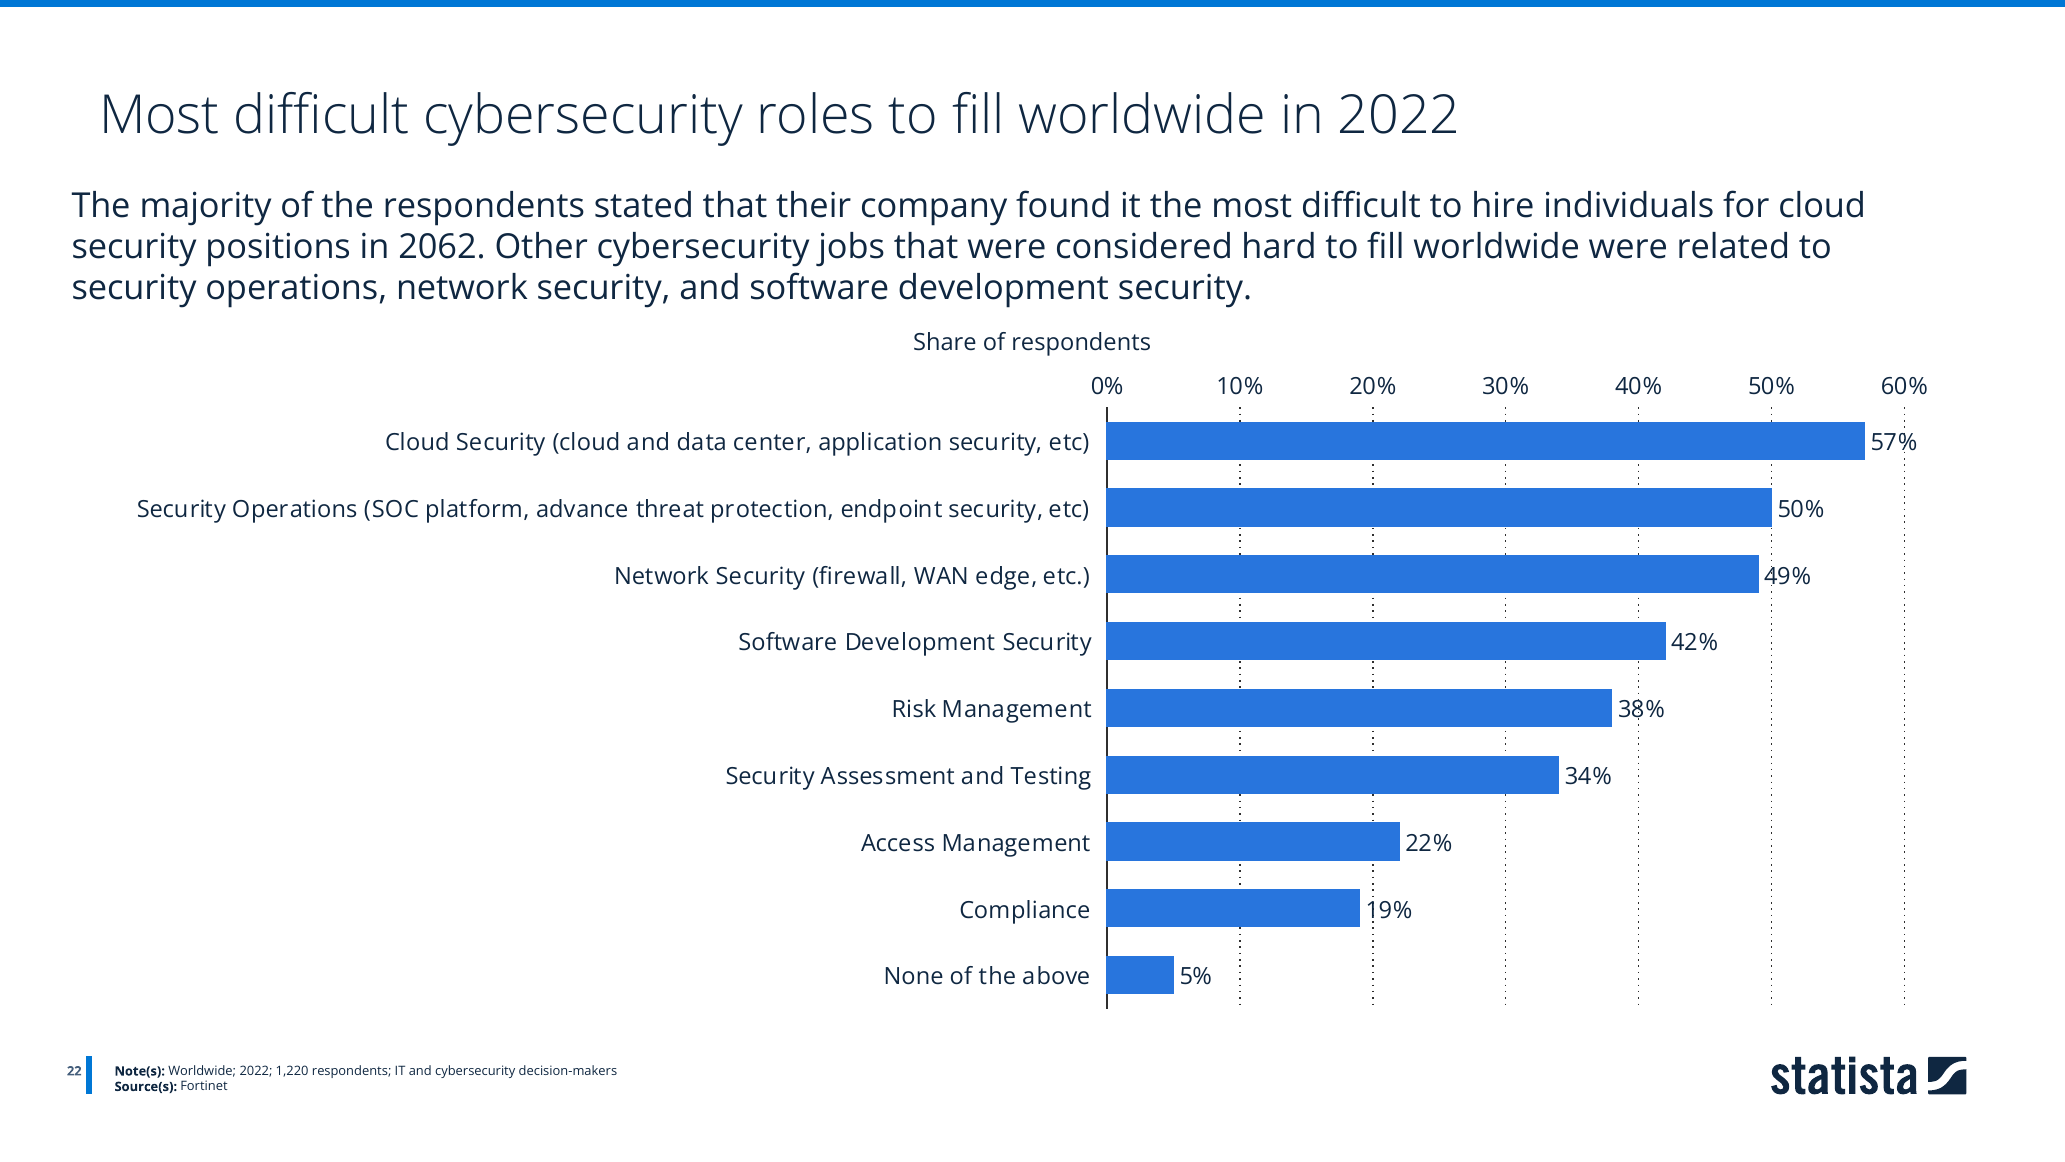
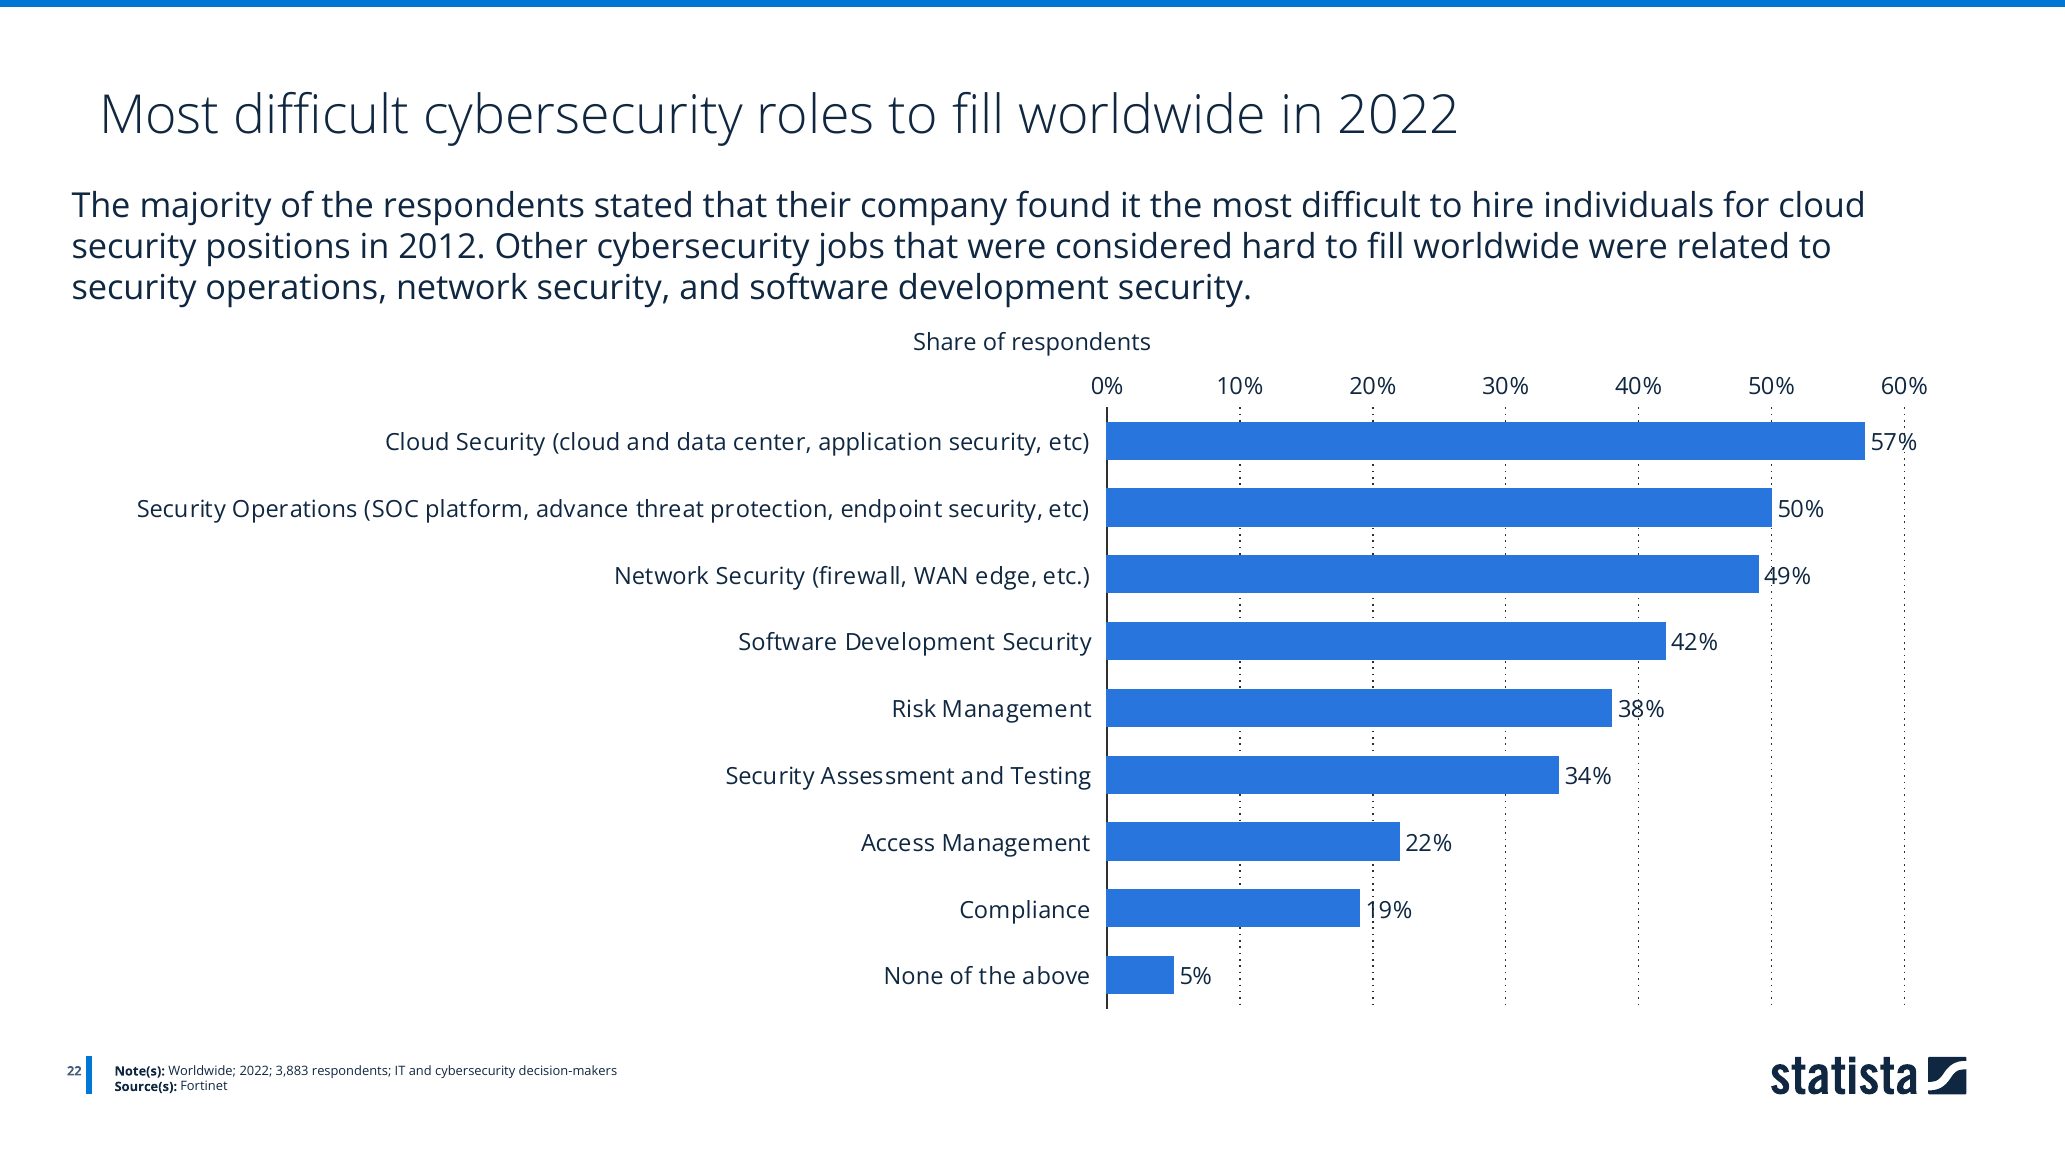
2062: 2062 -> 2012
1,220: 1,220 -> 3,883
